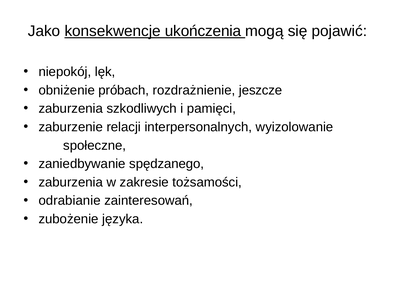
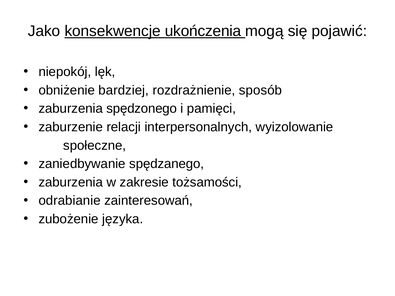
próbach: próbach -> bardziej
jeszcze: jeszcze -> sposób
szkodliwych: szkodliwych -> spędzonego
